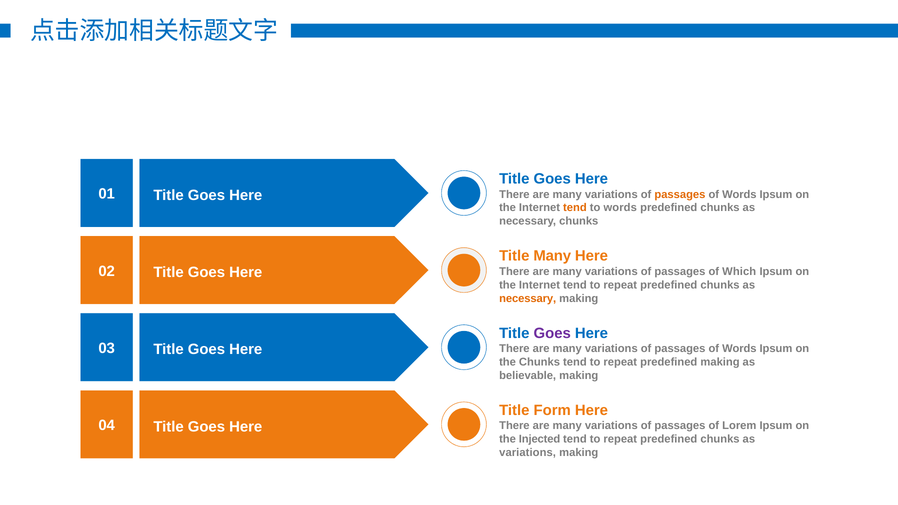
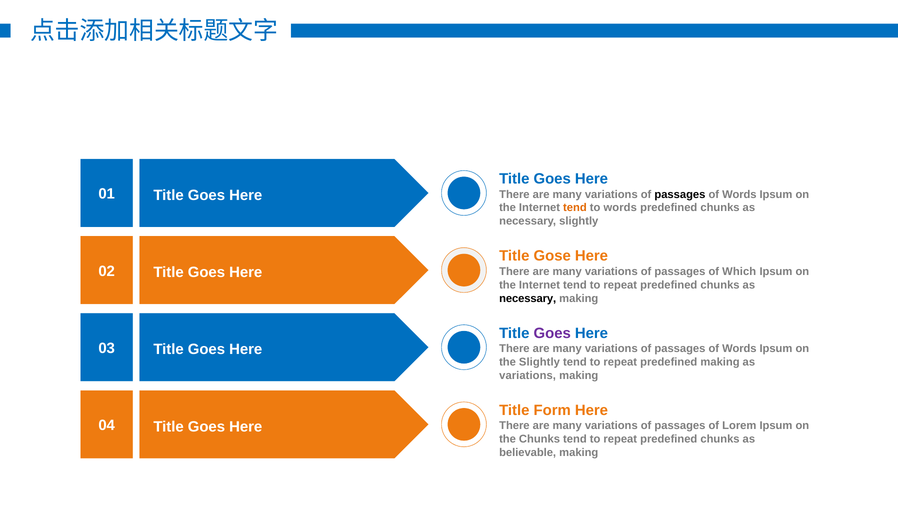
passages at (680, 194) colour: orange -> black
necessary chunks: chunks -> slightly
Title Many: Many -> Gose
necessary at (528, 298) colour: orange -> black
the Chunks: Chunks -> Slightly
believable at (528, 376): believable -> variations
the Injected: Injected -> Chunks
variations at (528, 453): variations -> believable
